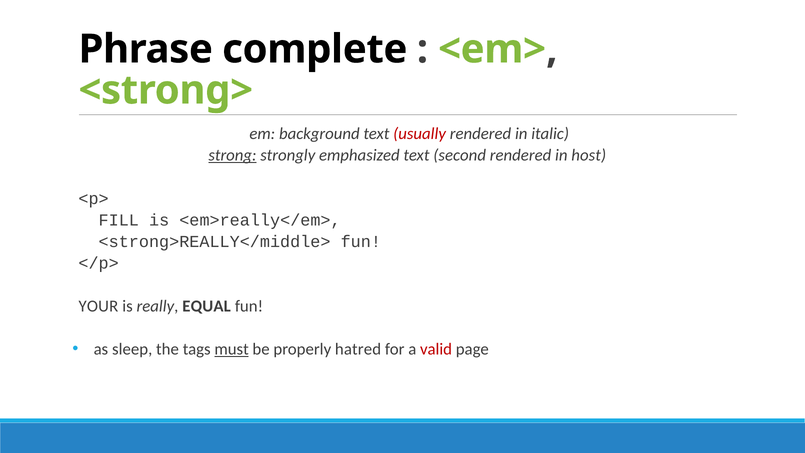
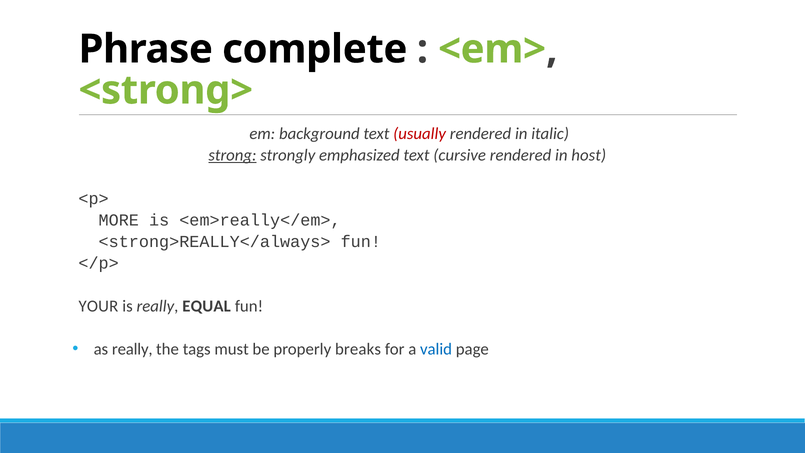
second: second -> cursive
FILL: FILL -> MORE
<strong>REALLY</middle>: <strong>REALLY</middle> -> <strong>REALLY</always>
as sleep: sleep -> really
must underline: present -> none
hatred: hatred -> breaks
valid colour: red -> blue
